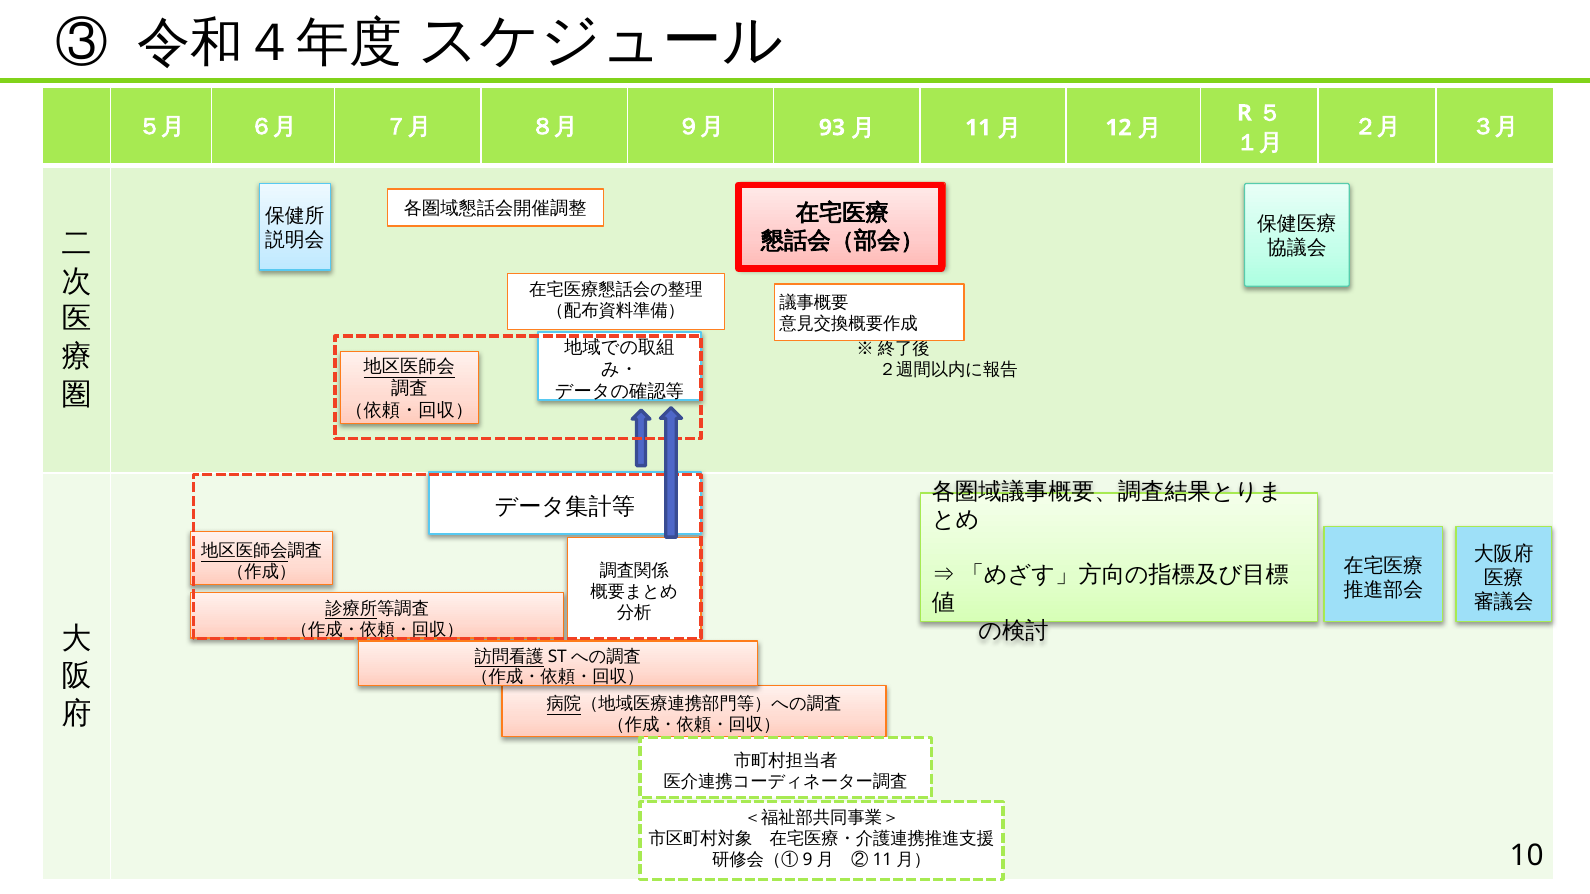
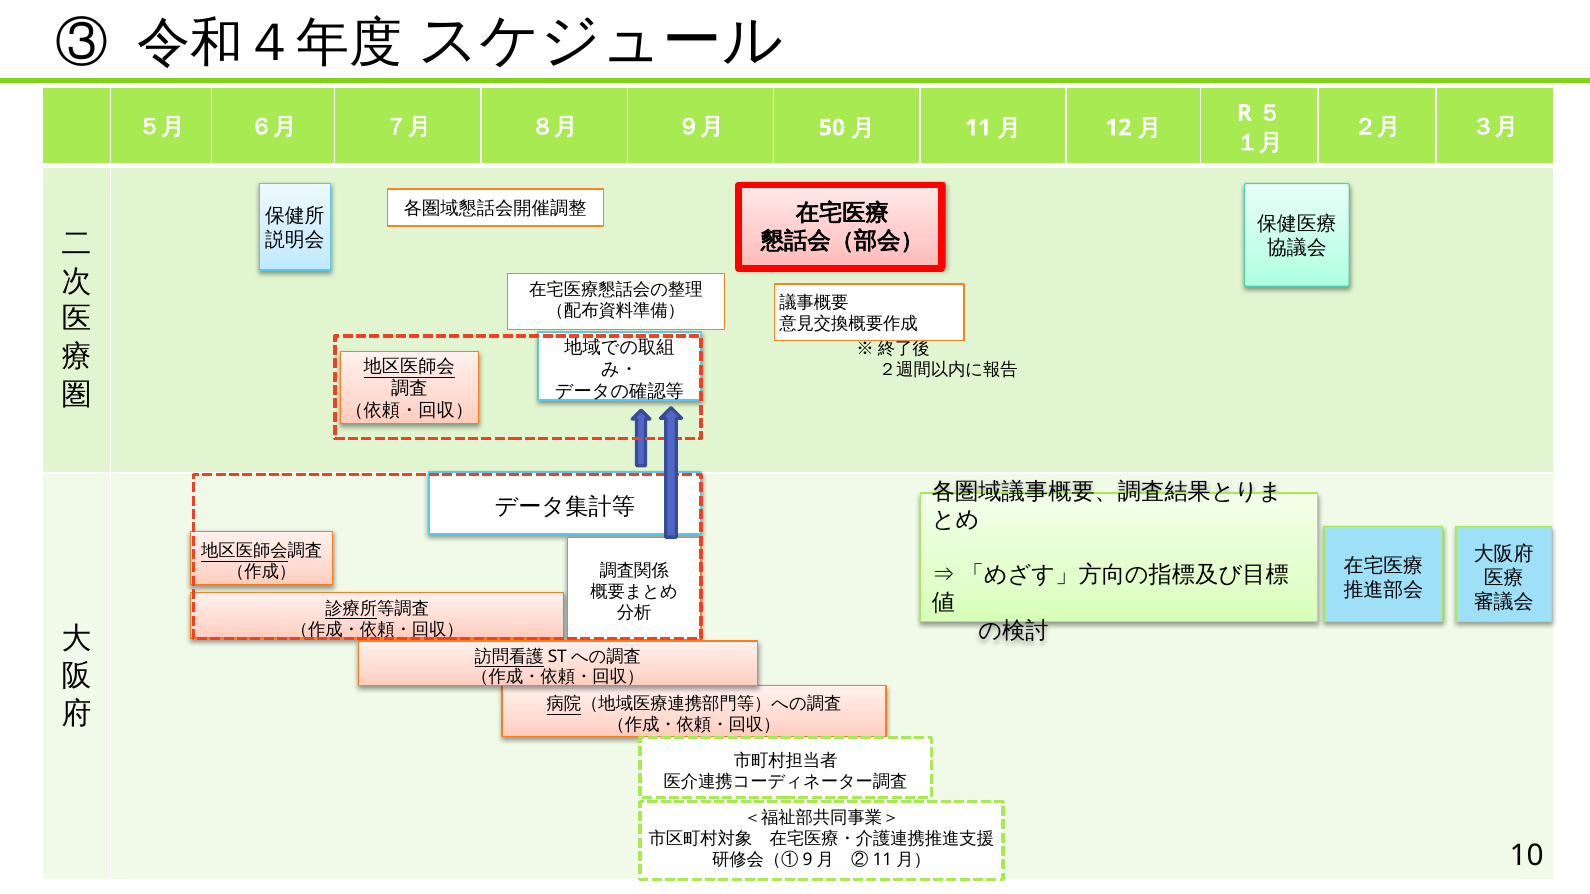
93: 93 -> 50
